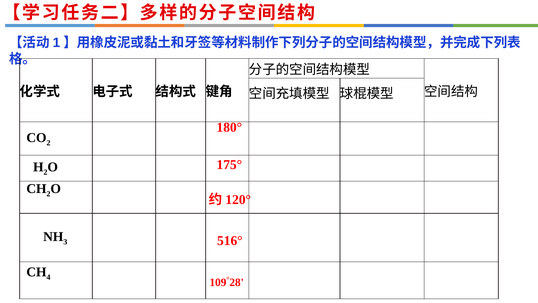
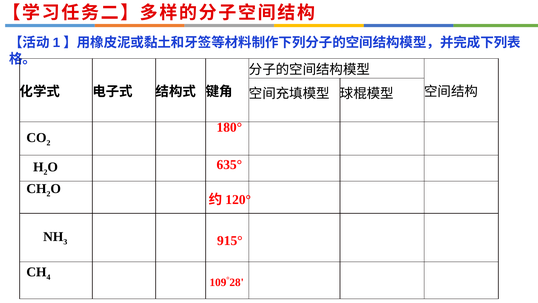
175°: 175° -> 635°
516°: 516° -> 915°
